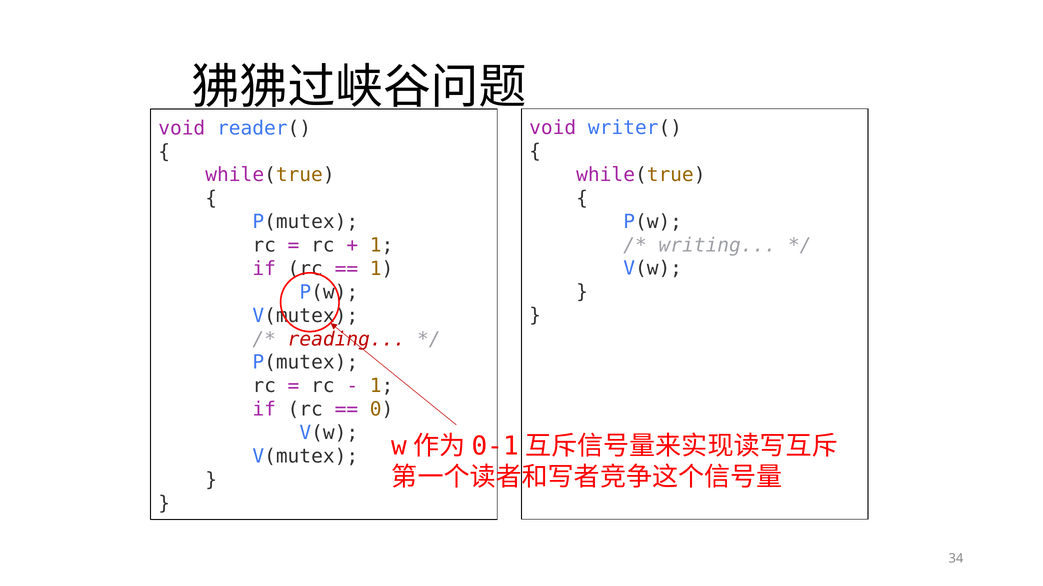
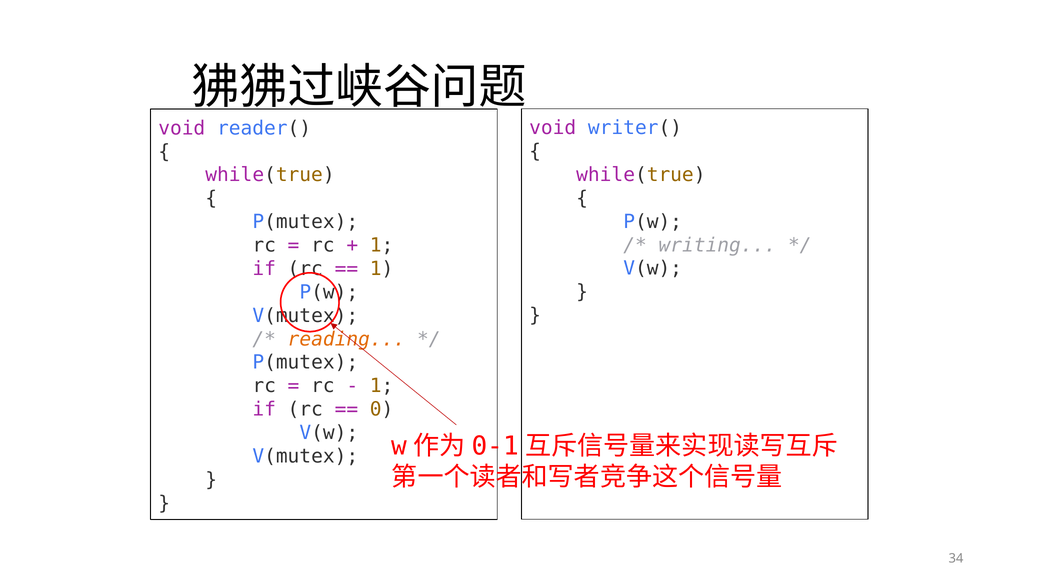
reading colour: red -> orange
